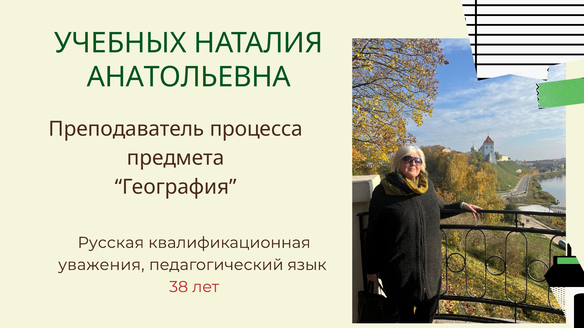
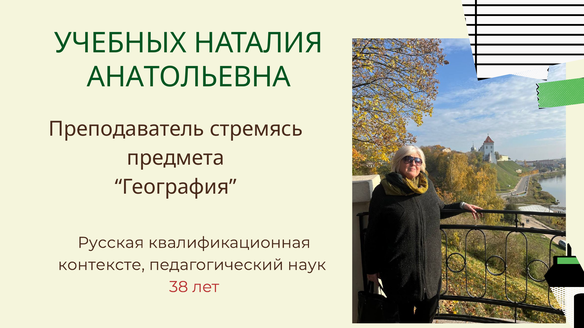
процесса: процесса -> стремясь
уважения: уважения -> контексте
язык: язык -> наук
